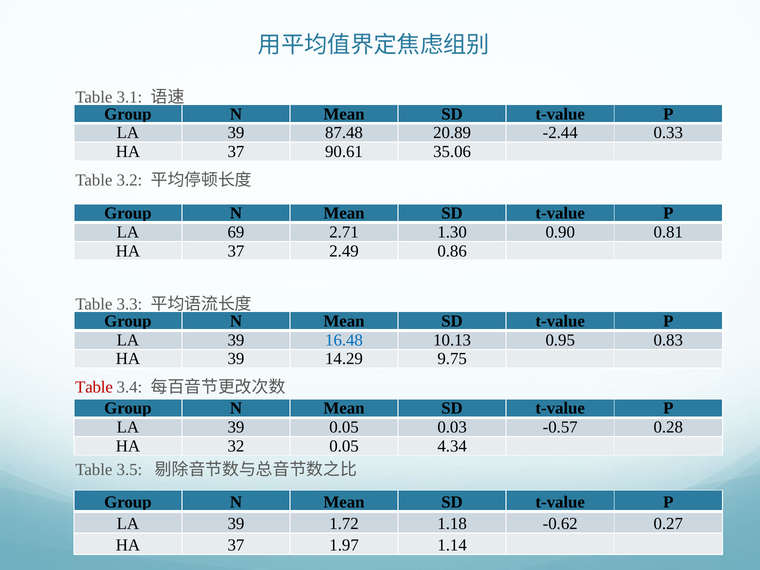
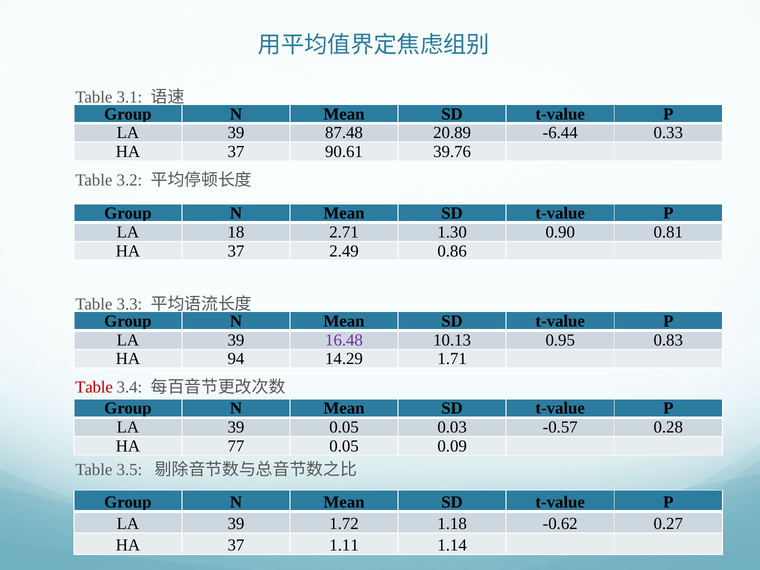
-2.44: -2.44 -> -6.44
35.06: 35.06 -> 39.76
69: 69 -> 18
16.48 colour: blue -> purple
HA 39: 39 -> 94
9.75: 9.75 -> 1.71
32: 32 -> 77
4.34: 4.34 -> 0.09
1.97: 1.97 -> 1.11
